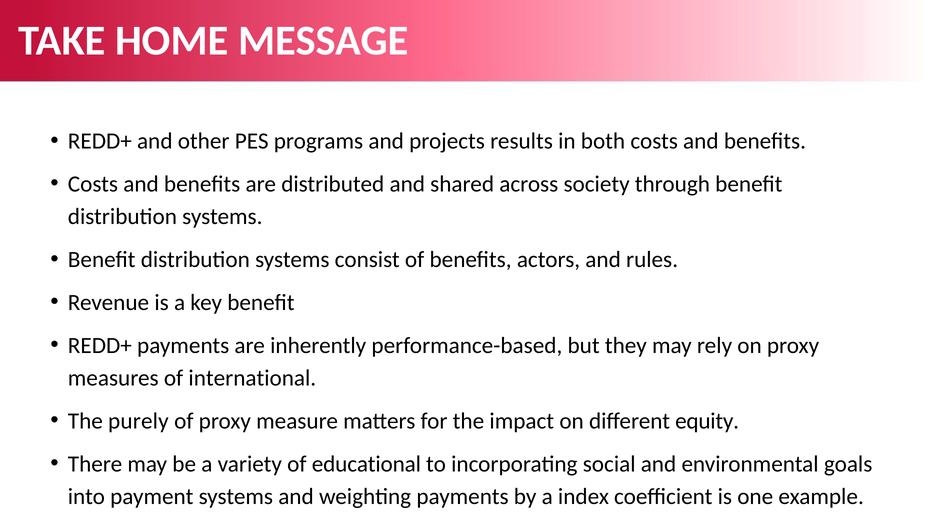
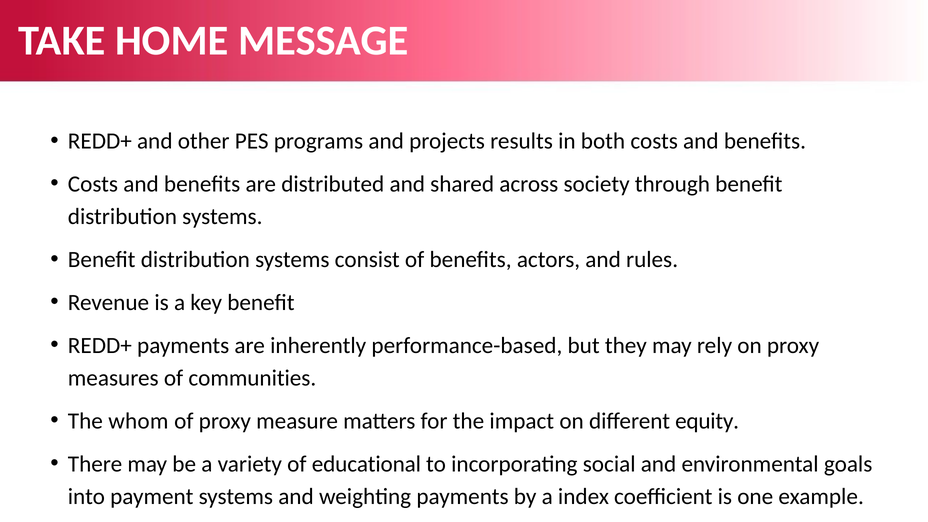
international: international -> communities
purely: purely -> whom
